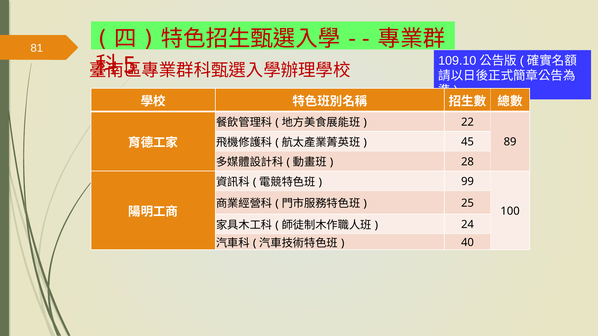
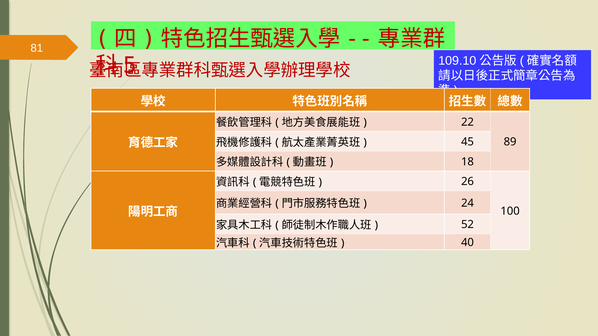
28: 28 -> 18
99: 99 -> 26
25: 25 -> 24
24: 24 -> 52
